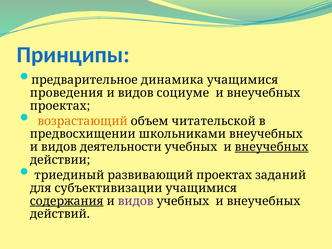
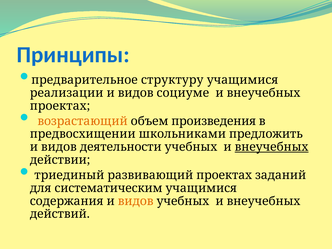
динамика: динамика -> структуру
проведения: проведения -> реализации
читательской: читательской -> произведения
школьниками внеучебных: внеучебных -> предложить
субъективизации: субъективизации -> систематическим
содержания underline: present -> none
видов at (136, 201) colour: purple -> orange
